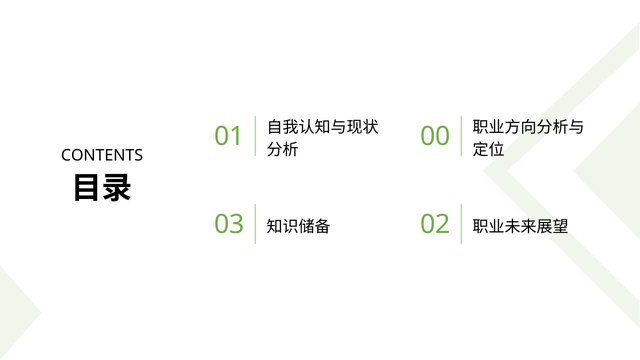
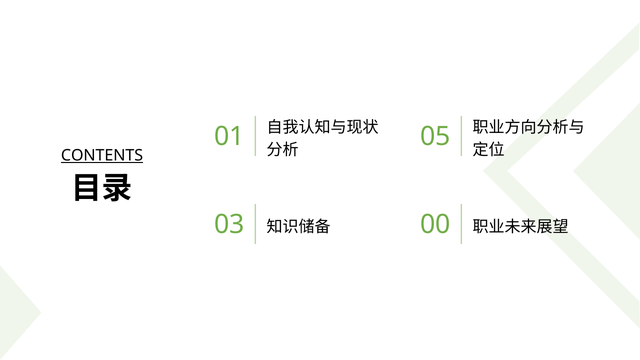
00: 00 -> 05
CONTENTS underline: none -> present
02: 02 -> 00
